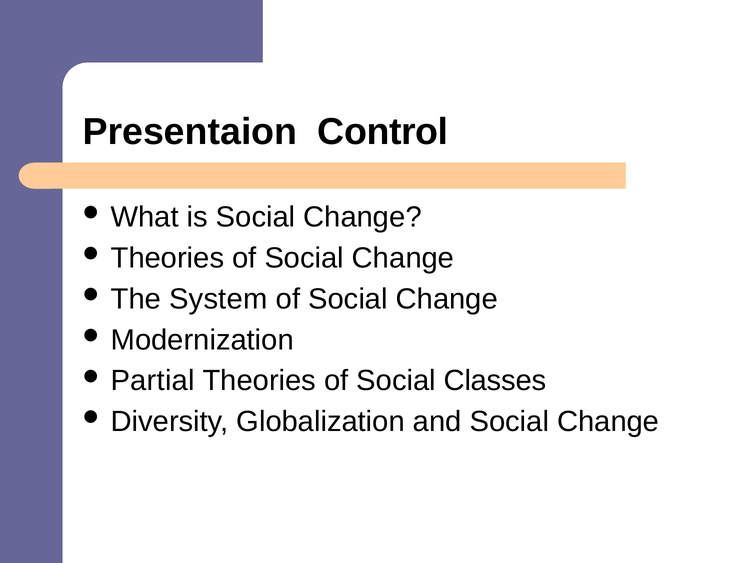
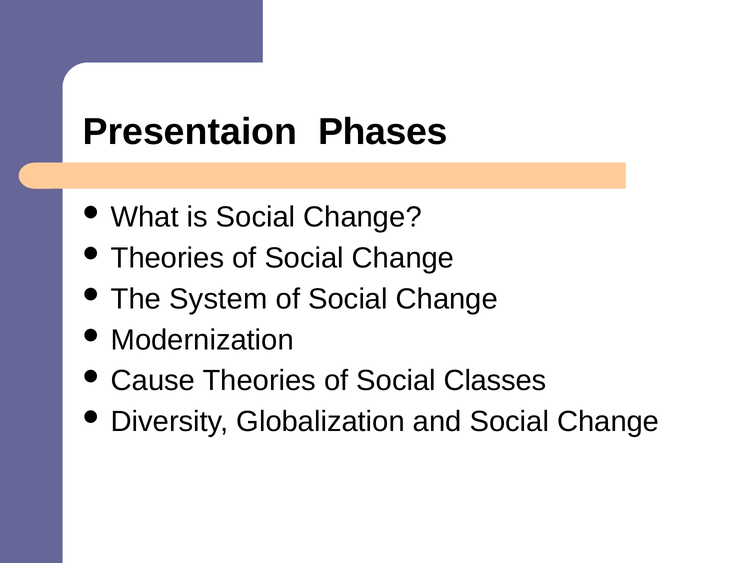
Control: Control -> Phases
Partial: Partial -> Cause
